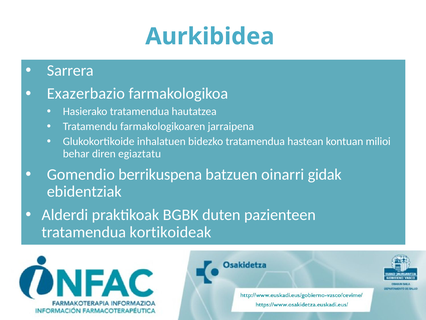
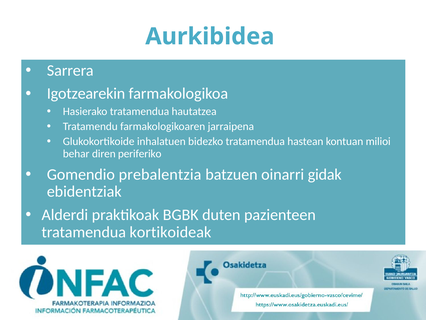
Exazerbazio: Exazerbazio -> Igotzearekin
egiaztatu: egiaztatu -> periferiko
berrikuspena: berrikuspena -> prebalentzia
